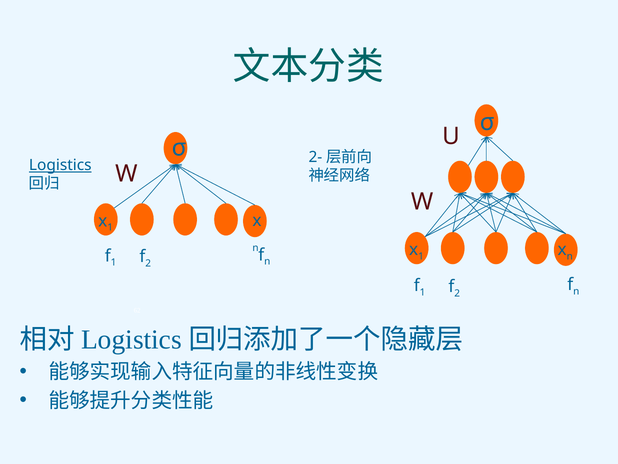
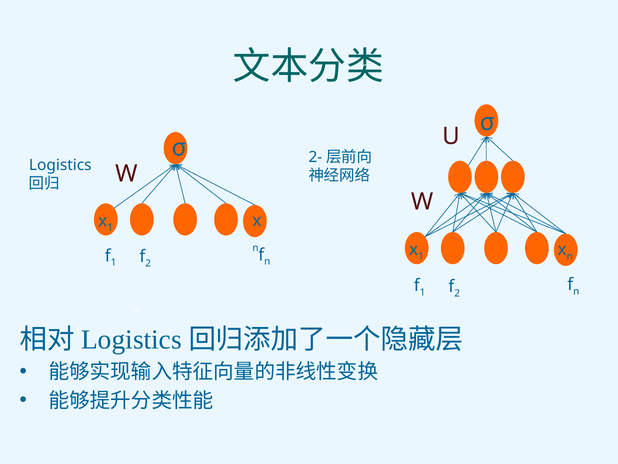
Logistics at (60, 165) underline: present -> none
